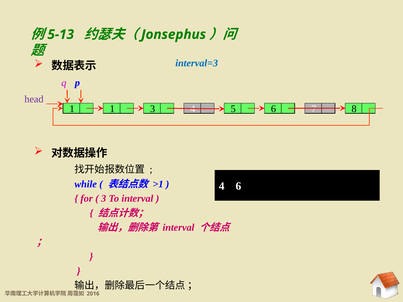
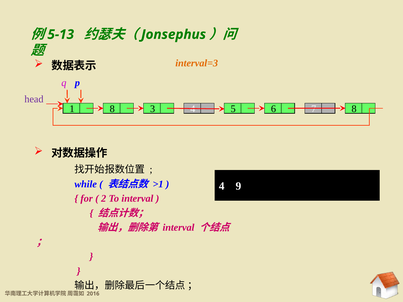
interval=3 colour: blue -> orange
1 1: 1 -> 8
4 6: 6 -> 9
3 at (104, 199): 3 -> 2
